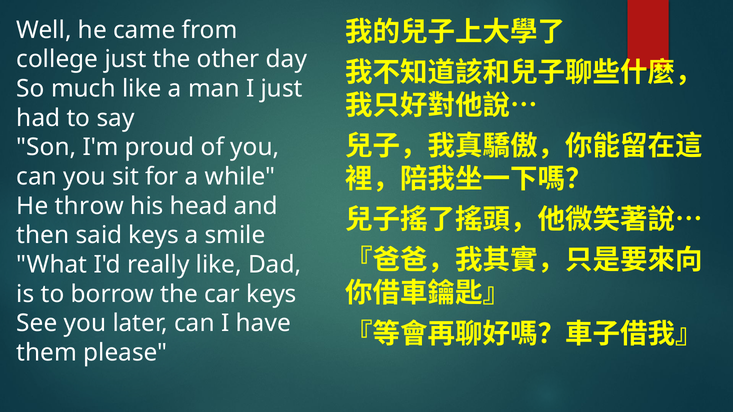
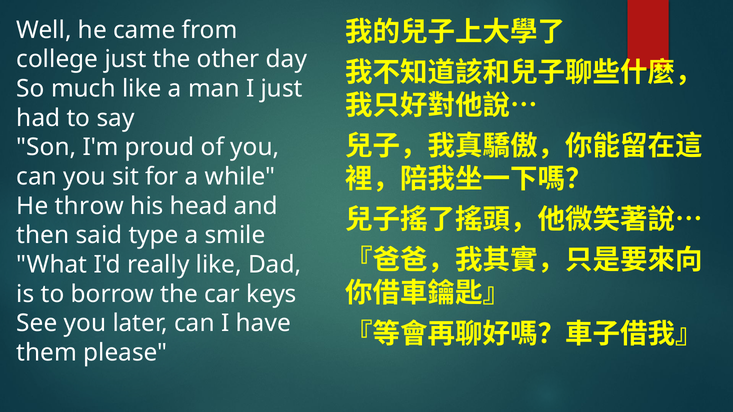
said keys: keys -> type
